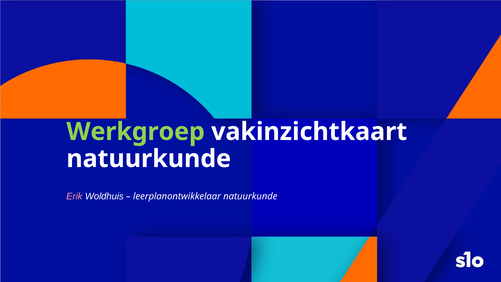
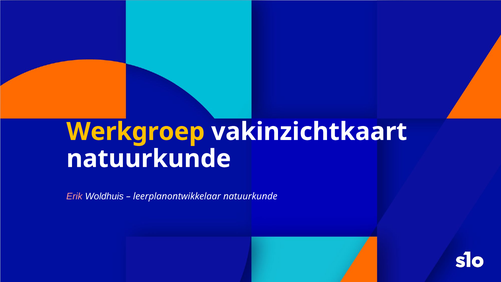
Werkgroep colour: light green -> yellow
